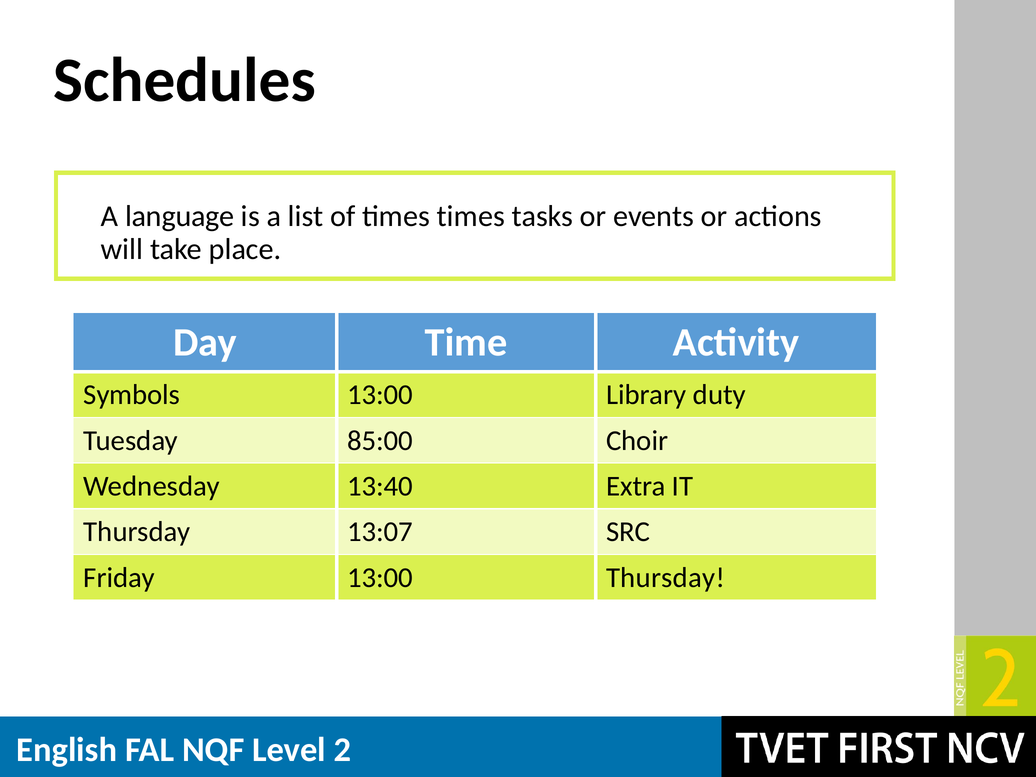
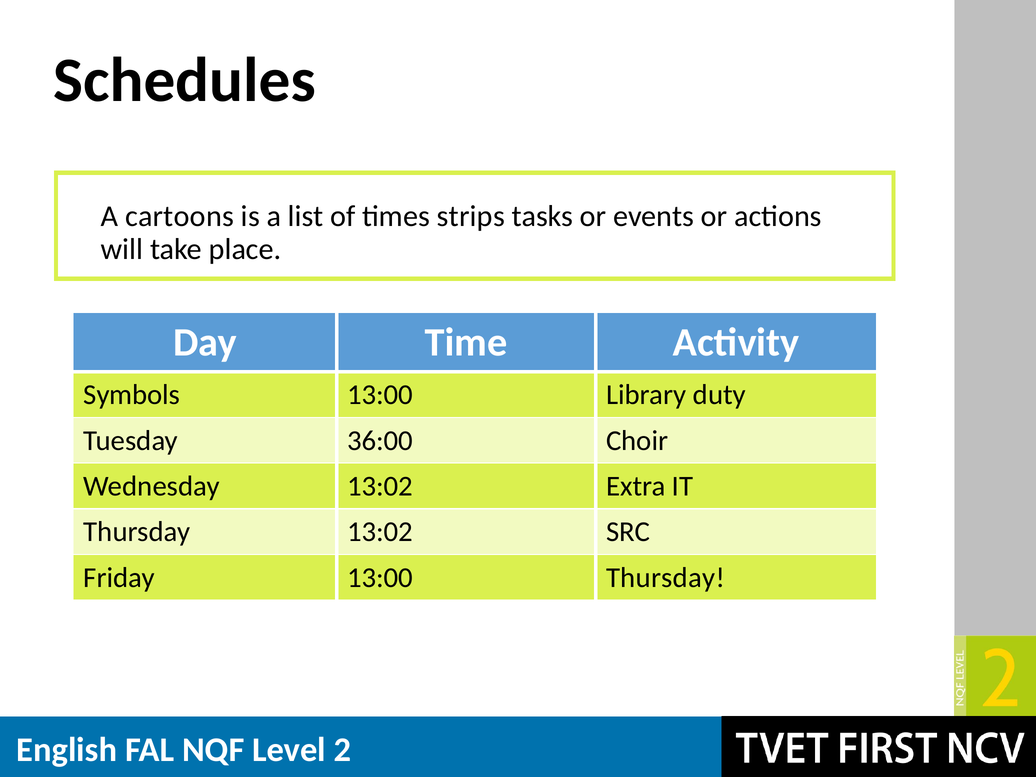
language: language -> cartoons
times times: times -> strips
85:00: 85:00 -> 36:00
Wednesday 13:40: 13:40 -> 13:02
Thursday 13:07: 13:07 -> 13:02
